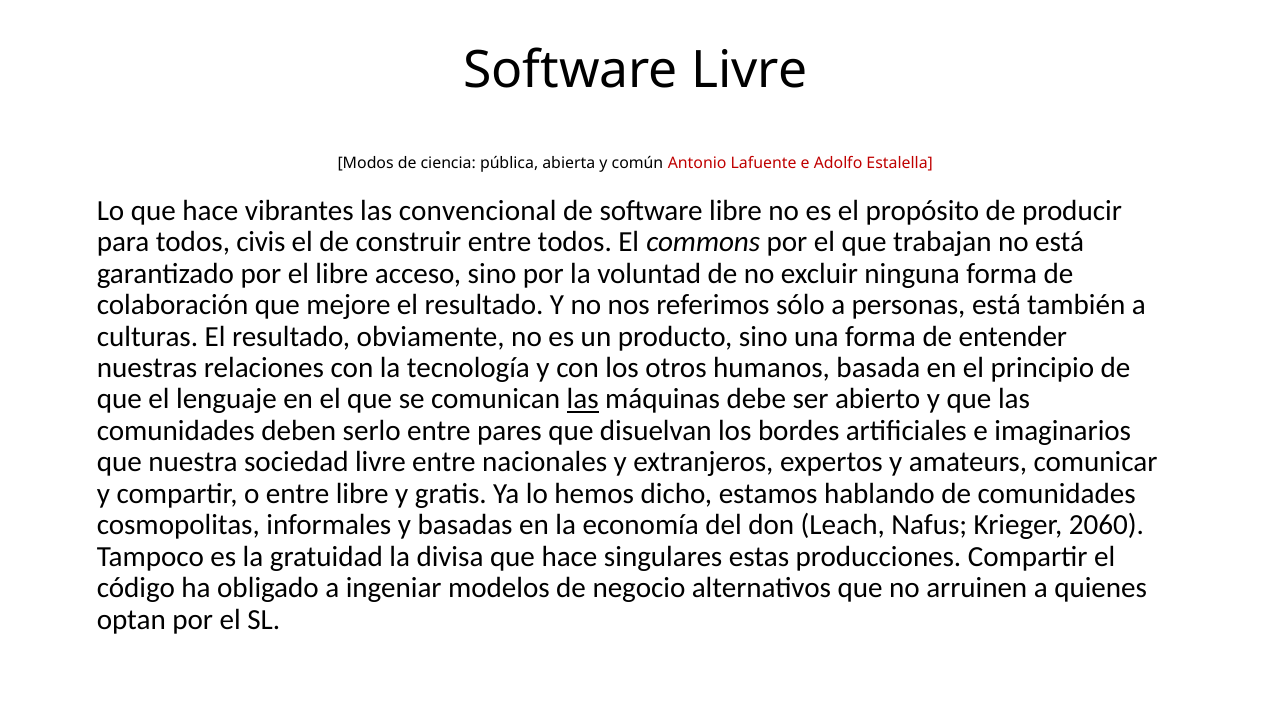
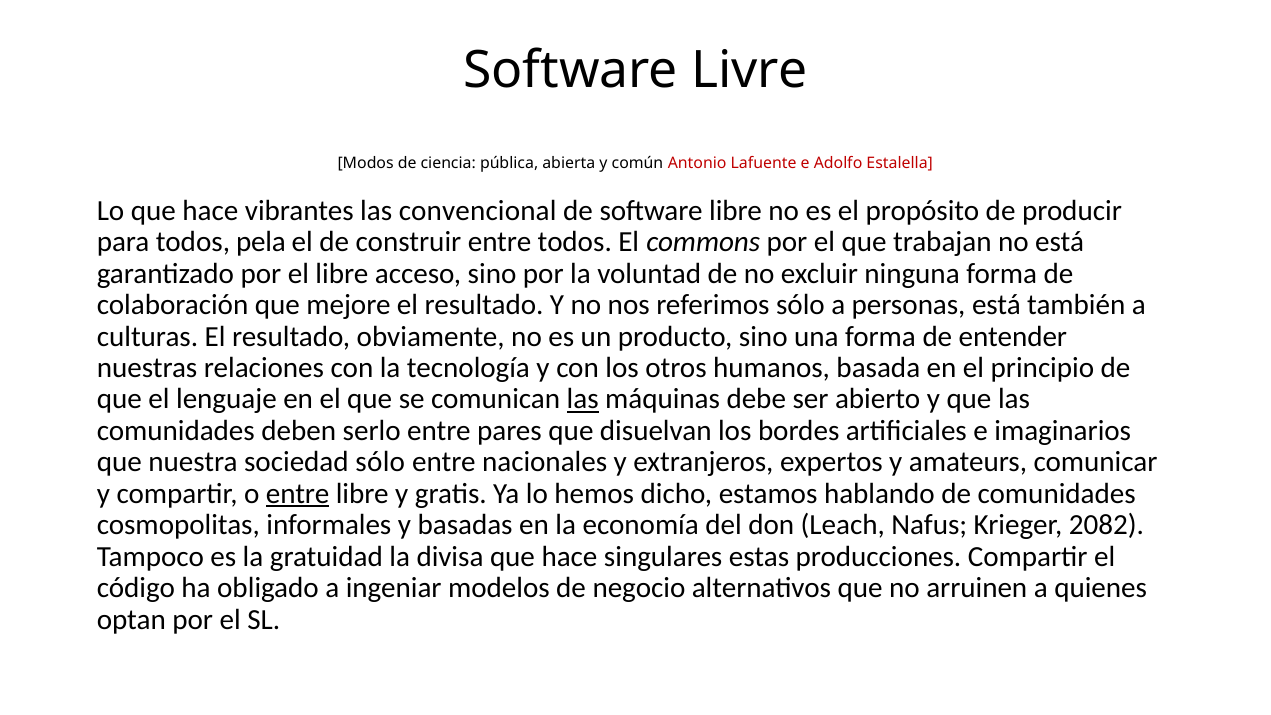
civis: civis -> pela
sociedad livre: livre -> sólo
entre at (298, 494) underline: none -> present
2060: 2060 -> 2082
